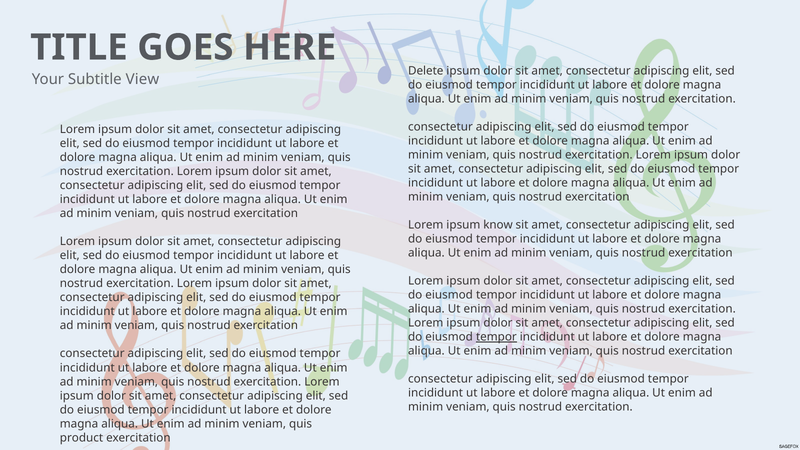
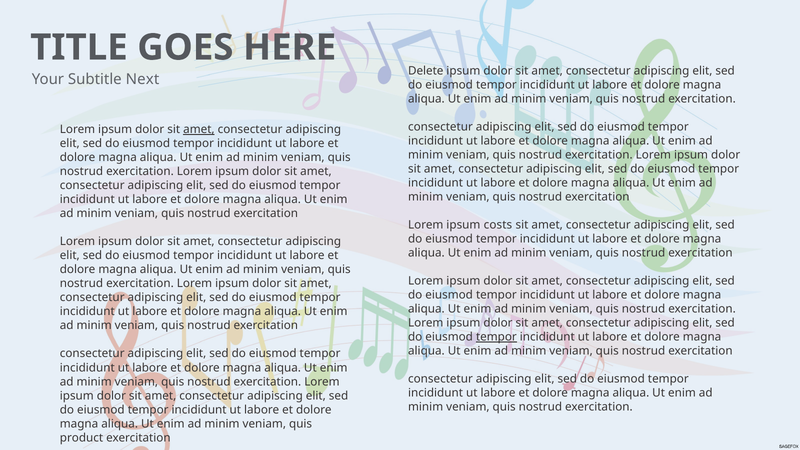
View: View -> Next
amet at (199, 130) underline: none -> present
know: know -> costs
